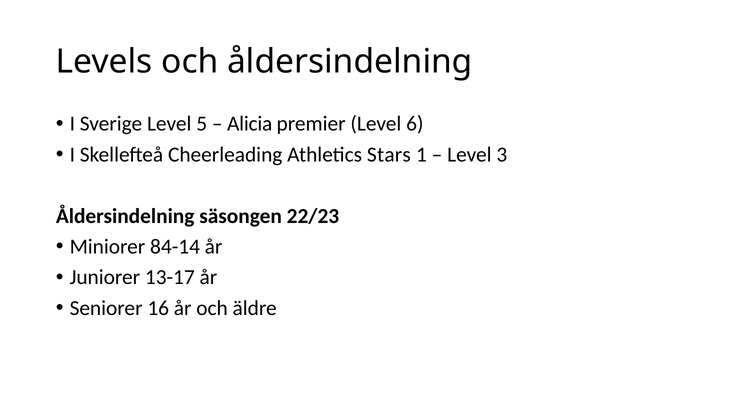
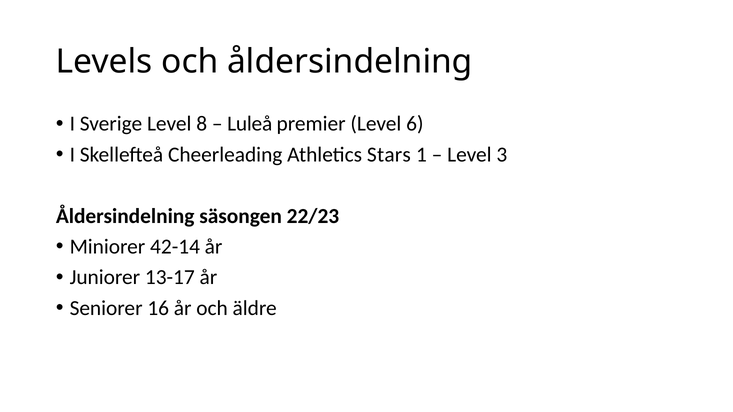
5: 5 -> 8
Alicia: Alicia -> Luleå
84-14: 84-14 -> 42-14
